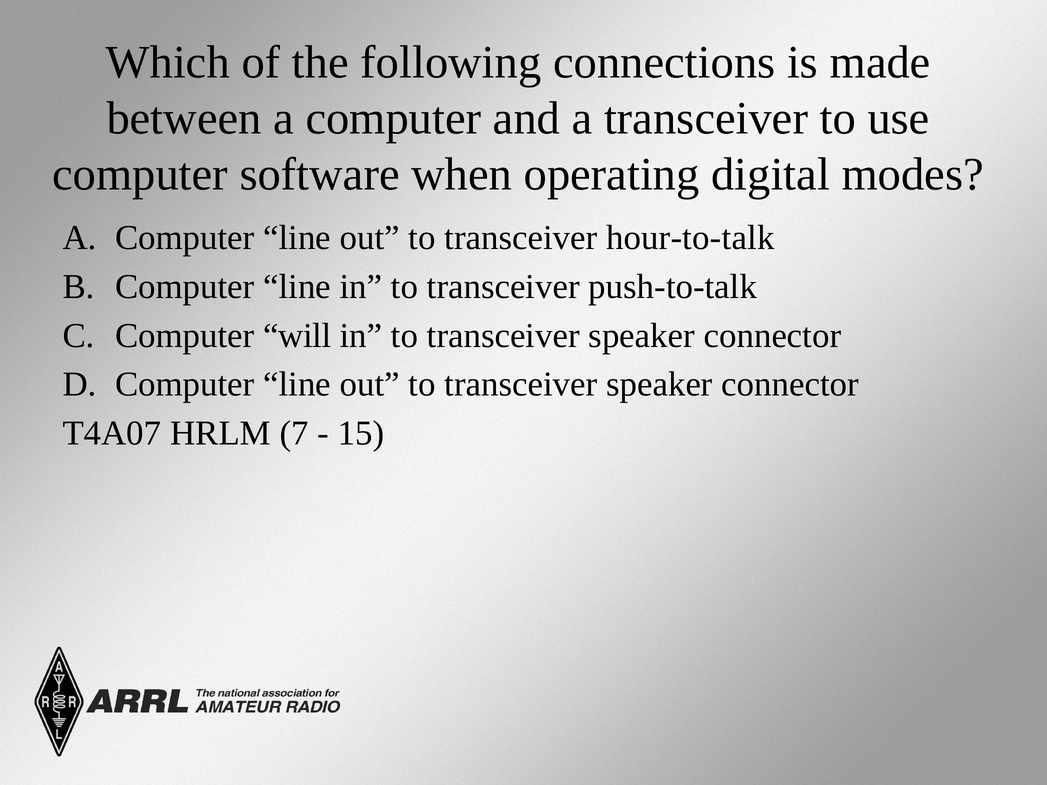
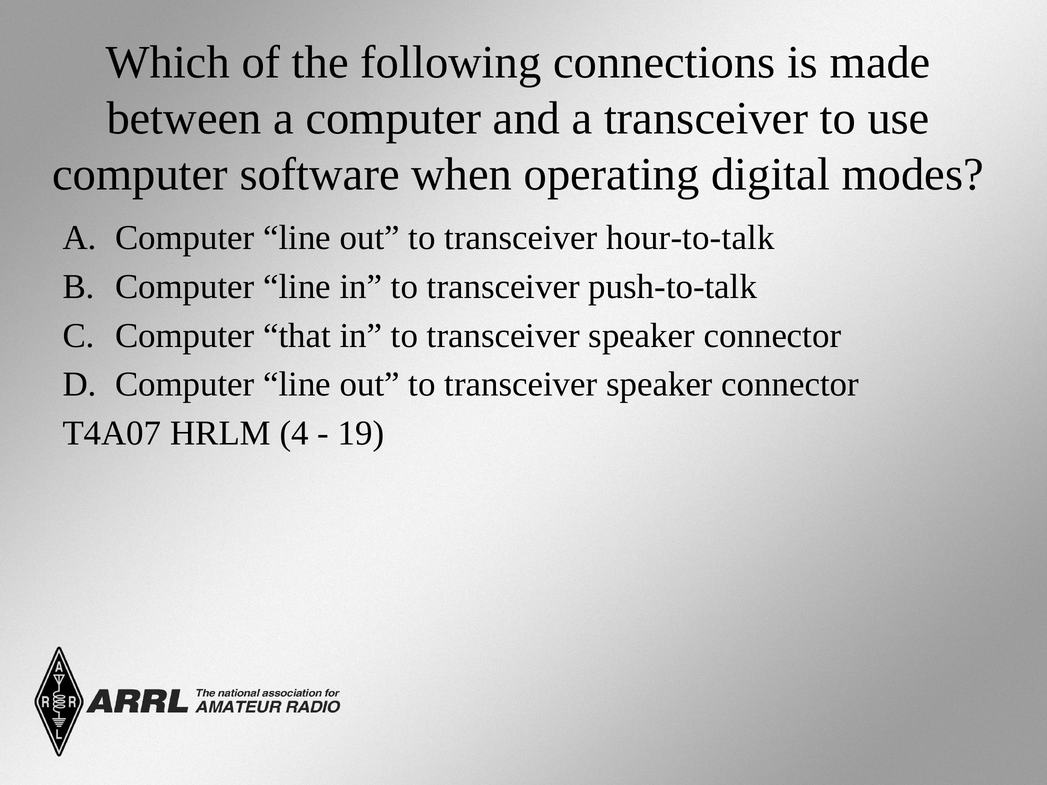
will: will -> that
7: 7 -> 4
15: 15 -> 19
